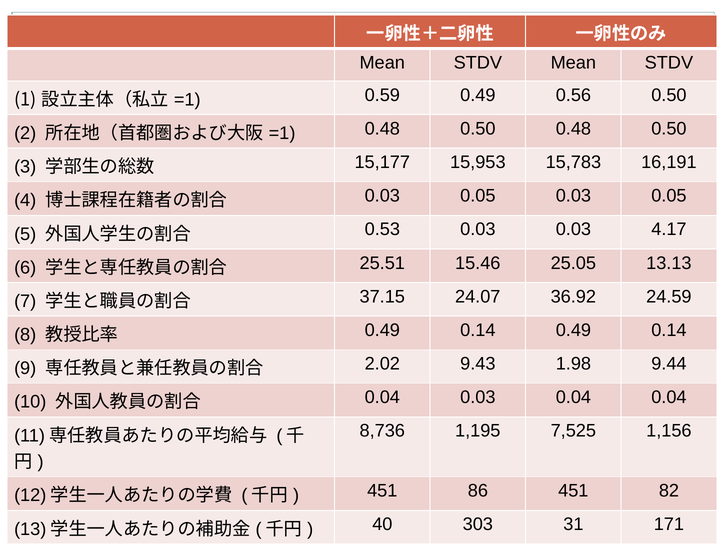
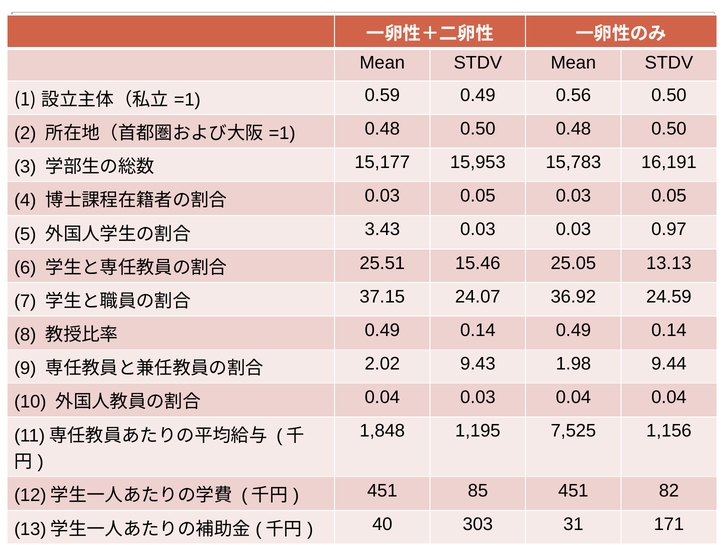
0.53: 0.53 -> 3.43
4.17: 4.17 -> 0.97
8,736: 8,736 -> 1,848
86: 86 -> 85
